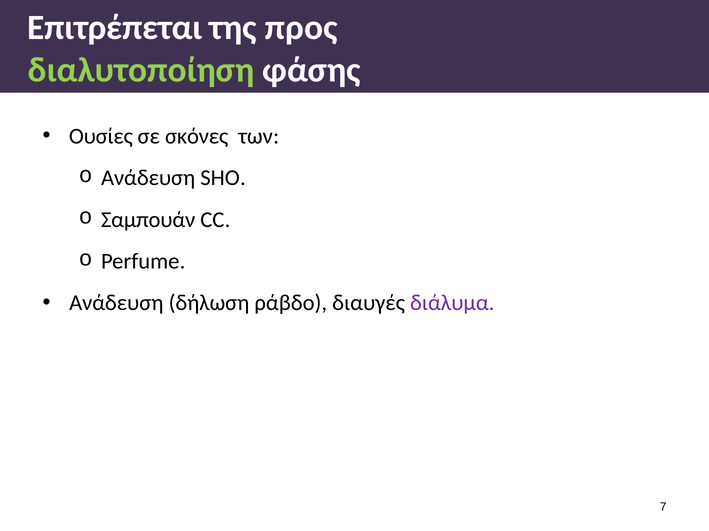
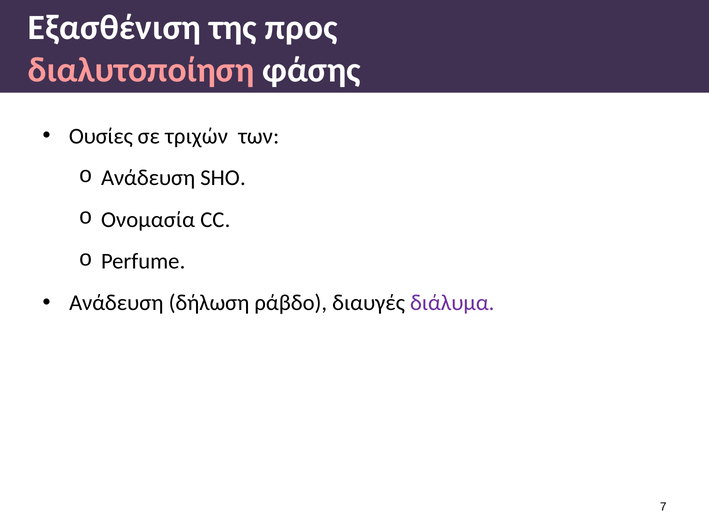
Επιτρέπεται: Επιτρέπεται -> Εξασθένιση
διαλυτοποίηση colour: light green -> pink
σκόνες: σκόνες -> τριχών
Σαμπουάν: Σαμπουάν -> Ονομασία
